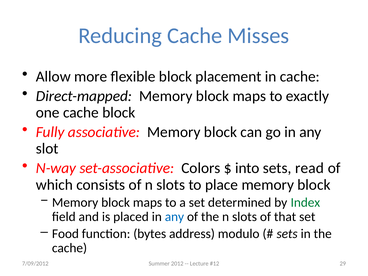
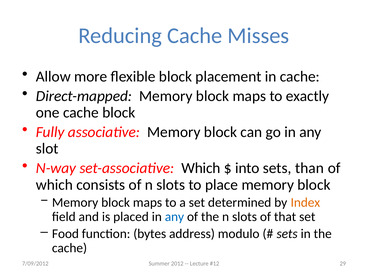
set-associative Colors: Colors -> Which
read: read -> than
Index colour: green -> orange
